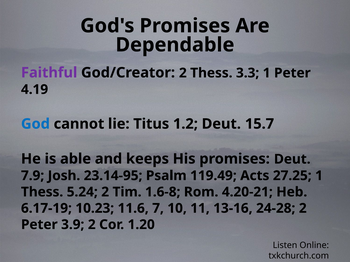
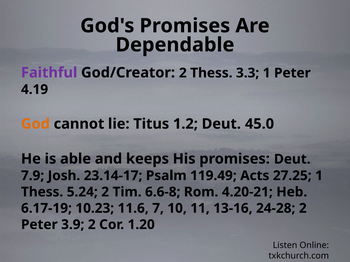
God colour: blue -> orange
15.7: 15.7 -> 45.0
23.14-95: 23.14-95 -> 23.14-17
1.6-8: 1.6-8 -> 6.6-8
